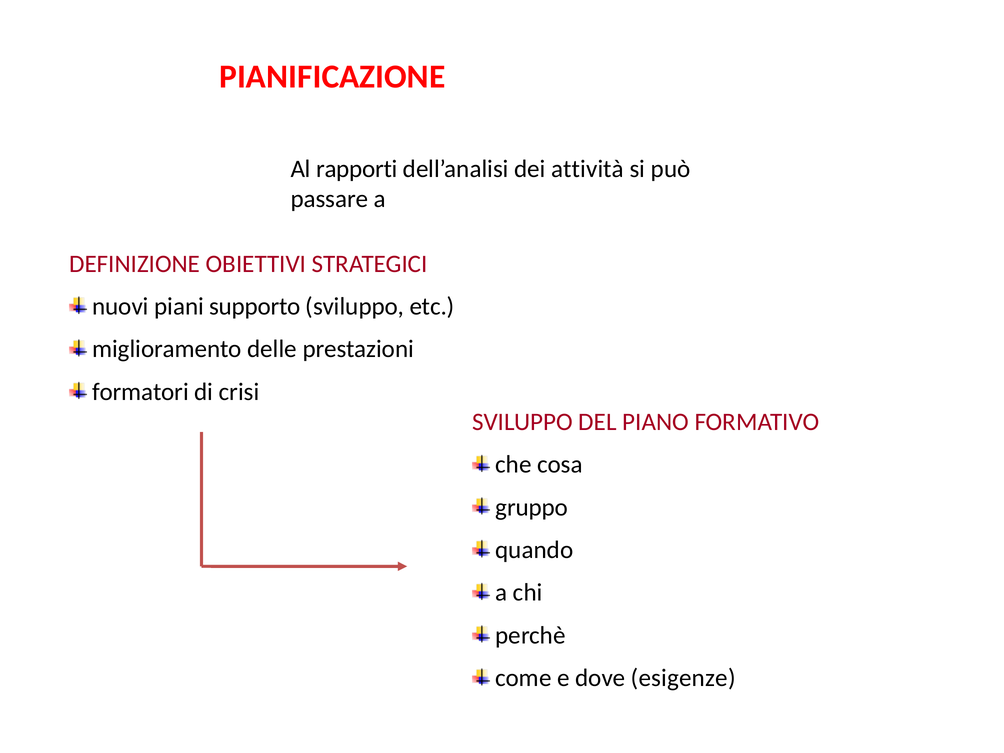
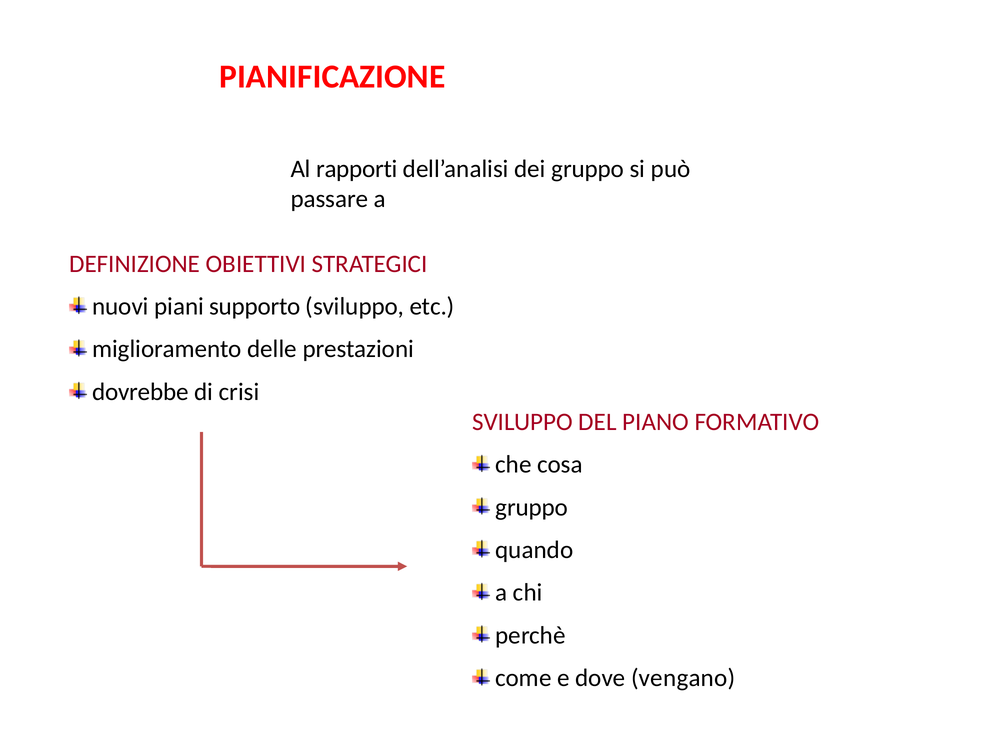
dei attività: attività -> gruppo
formatori: formatori -> dovrebbe
esigenze: esigenze -> vengano
